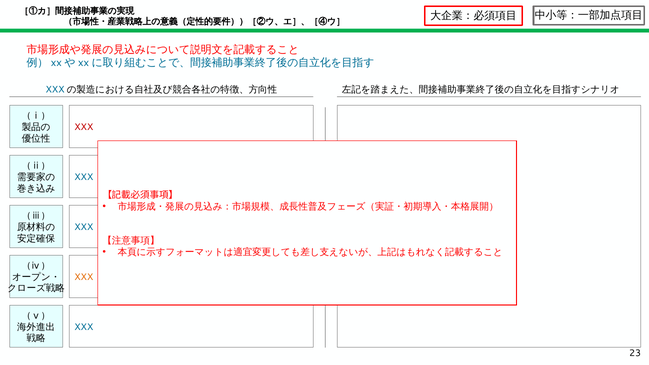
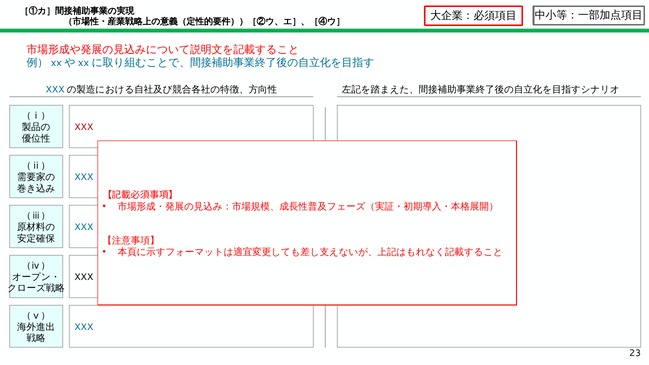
XXX at (84, 277) colour: orange -> black
